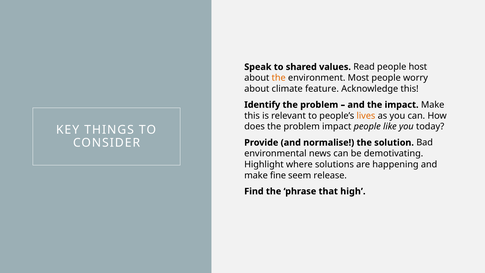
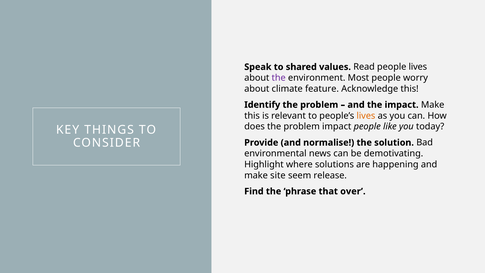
people host: host -> lives
the at (279, 78) colour: orange -> purple
fine: fine -> site
high: high -> over
